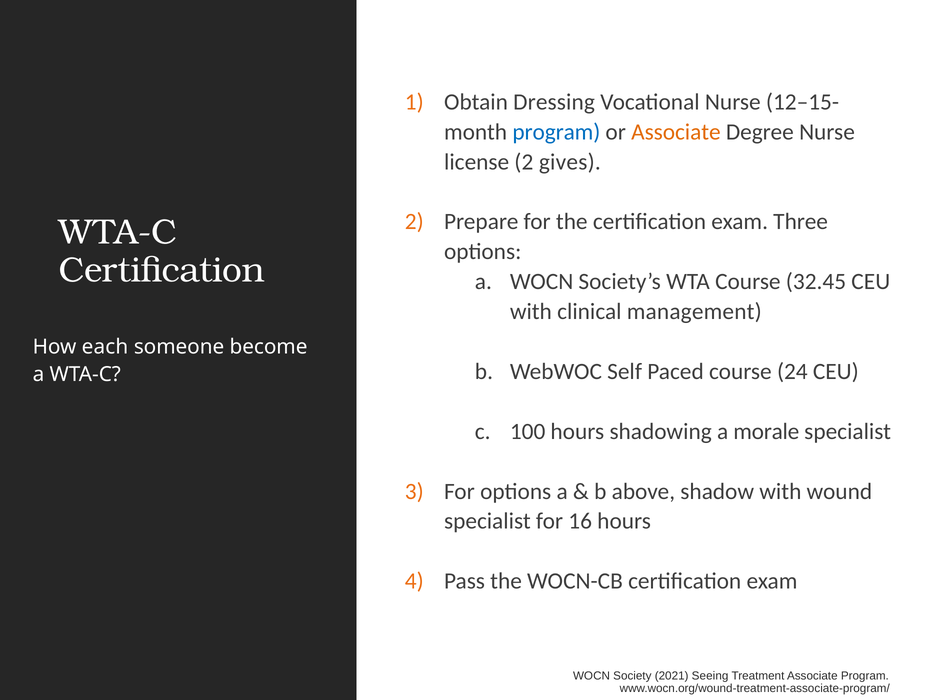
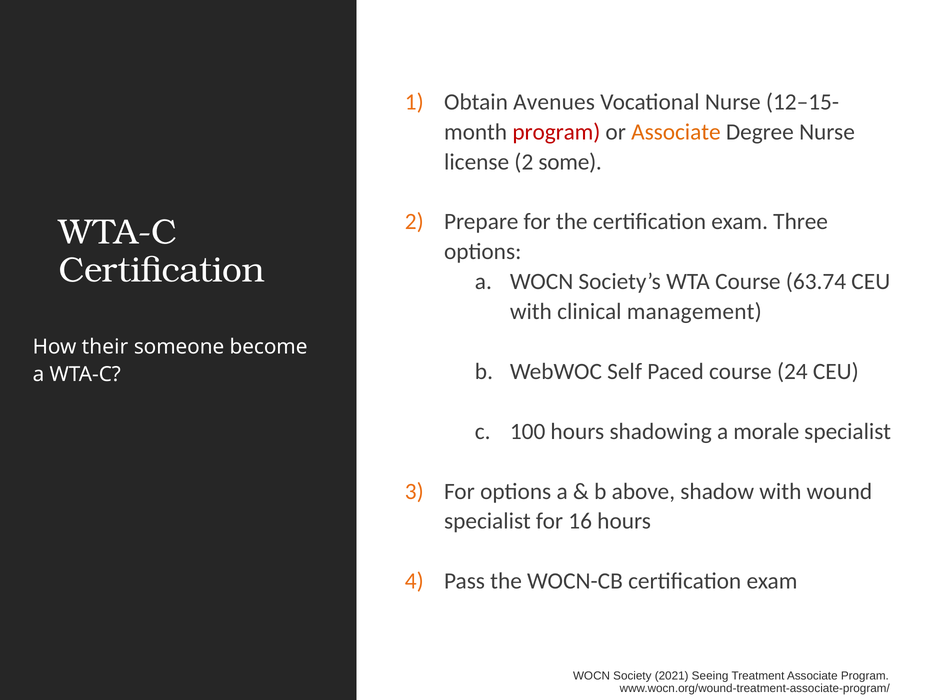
Dressing: Dressing -> Avenues
program at (556, 132) colour: blue -> red
gives: gives -> some
32.45: 32.45 -> 63.74
each: each -> their
